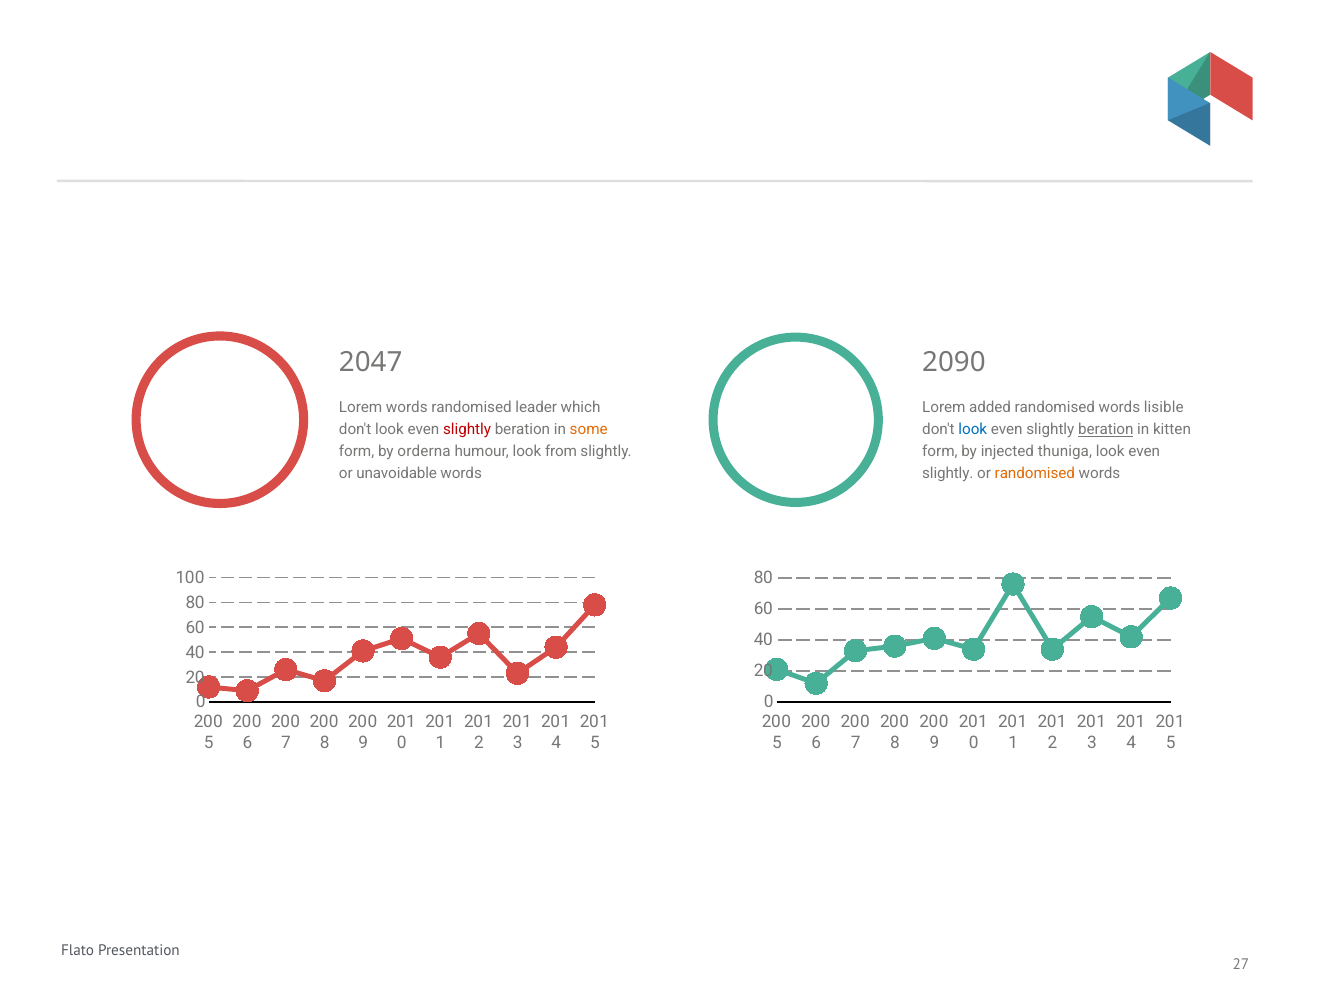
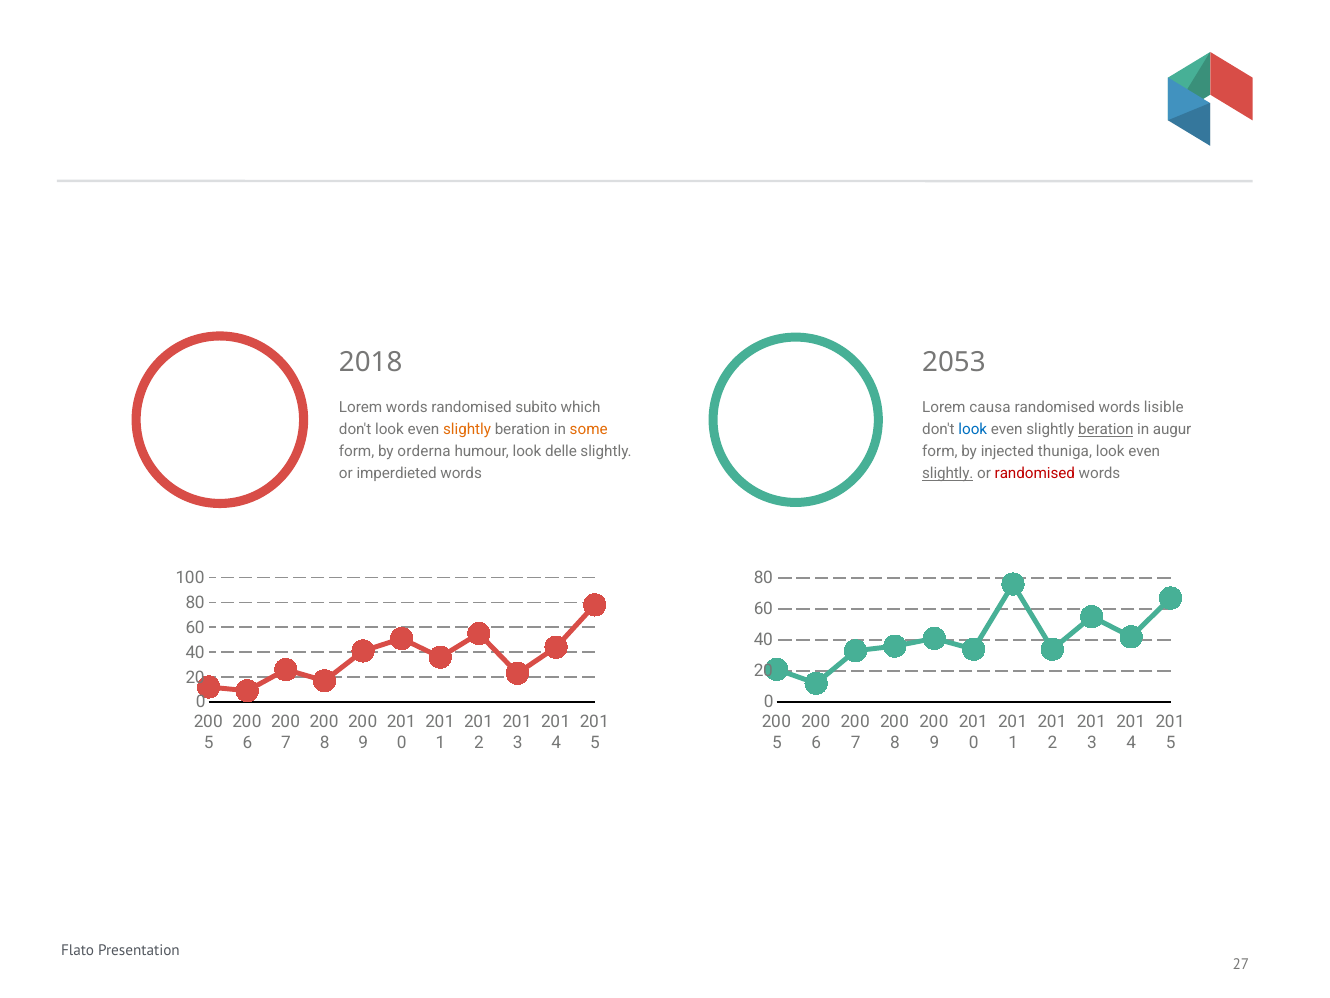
2047: 2047 -> 2018
2090: 2090 -> 2053
leader: leader -> subito
added: added -> causa
slightly at (467, 430) colour: red -> orange
kitten: kitten -> augur
from: from -> delle
unavoidable: unavoidable -> imperdieted
slightly at (948, 473) underline: none -> present
randomised at (1035, 473) colour: orange -> red
